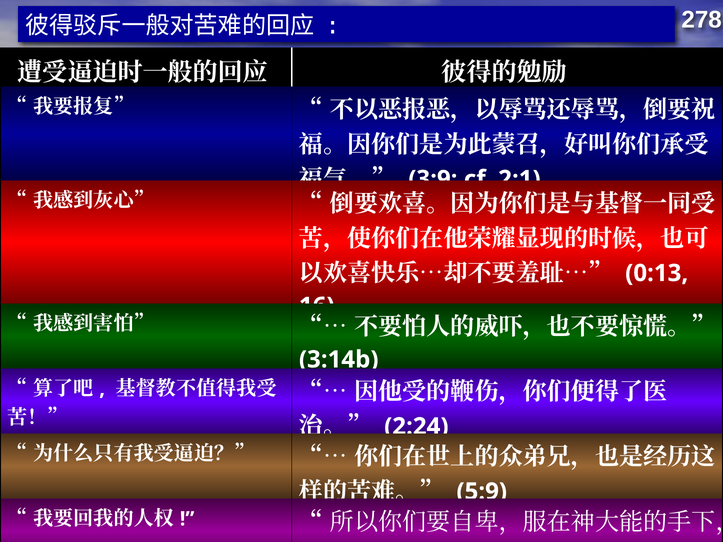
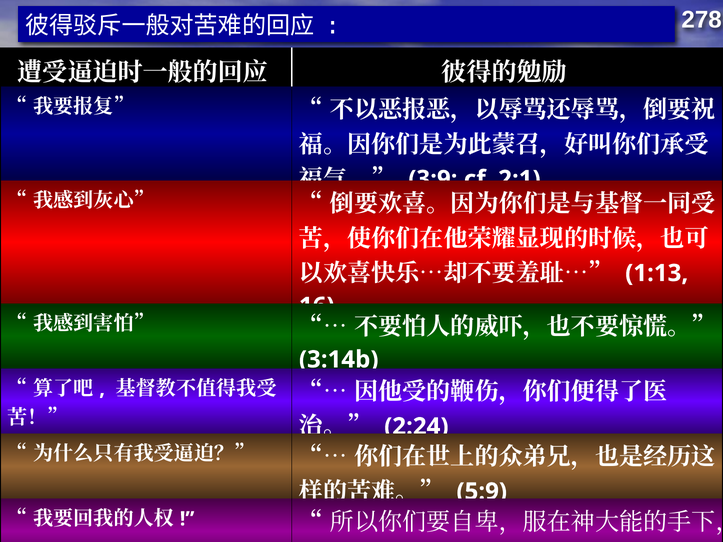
0:13: 0:13 -> 1:13
